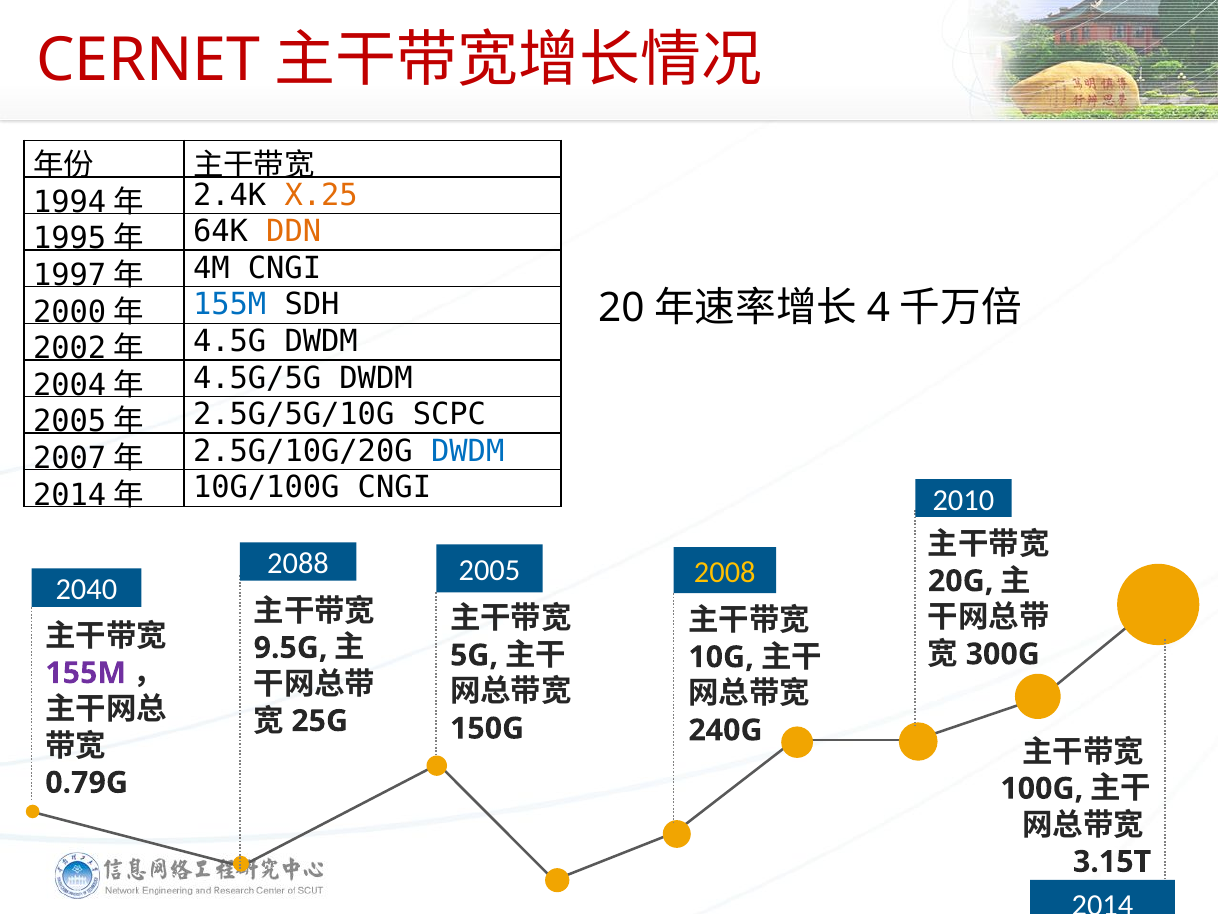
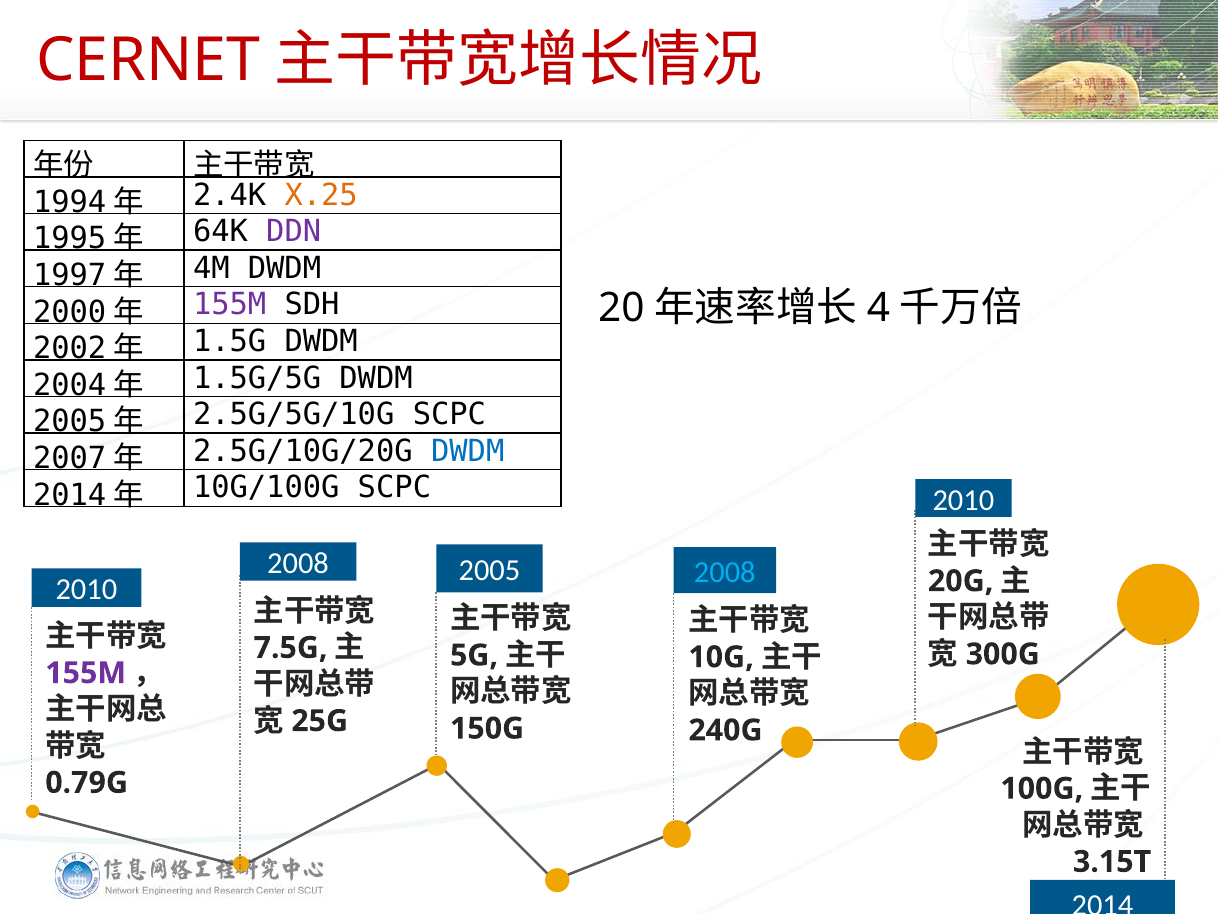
DDN colour: orange -> purple
4M CNGI: CNGI -> DWDM
155M at (230, 305) colour: blue -> purple
4.5G: 4.5G -> 1.5G
4.5G/5G: 4.5G/5G -> 1.5G/5G
10G/100G CNGI: CNGI -> SCPC
2088 at (298, 563): 2088 -> 2008
2008 at (725, 572) colour: yellow -> light blue
2040 at (86, 589): 2040 -> 2010
9.5G: 9.5G -> 7.5G
